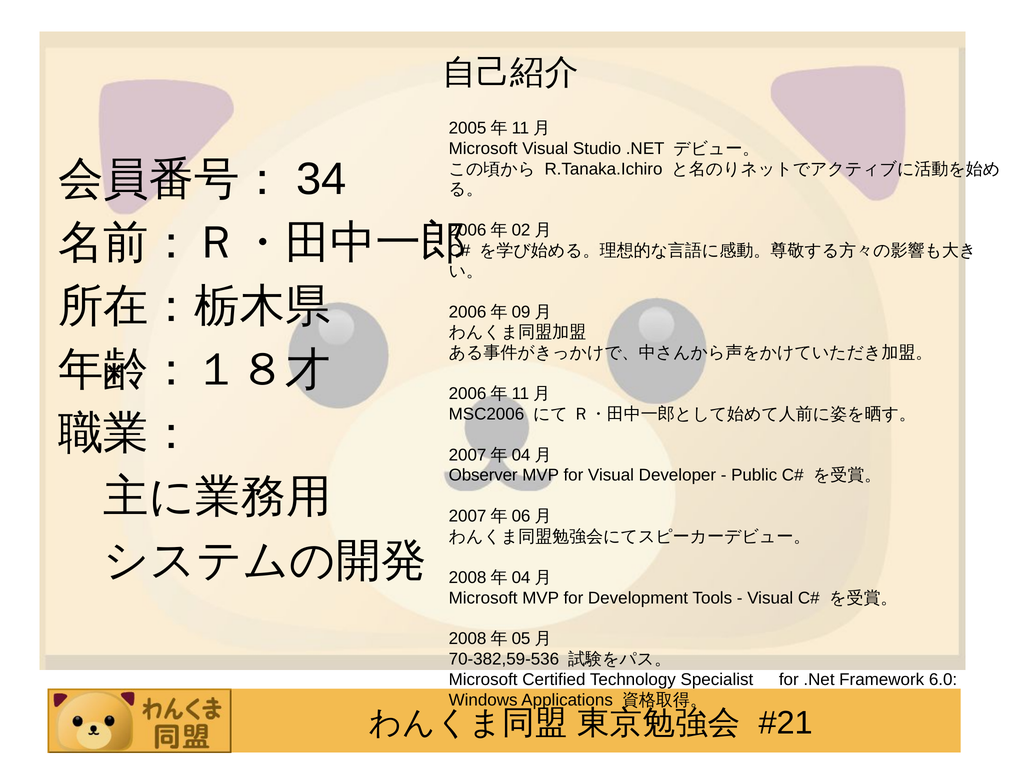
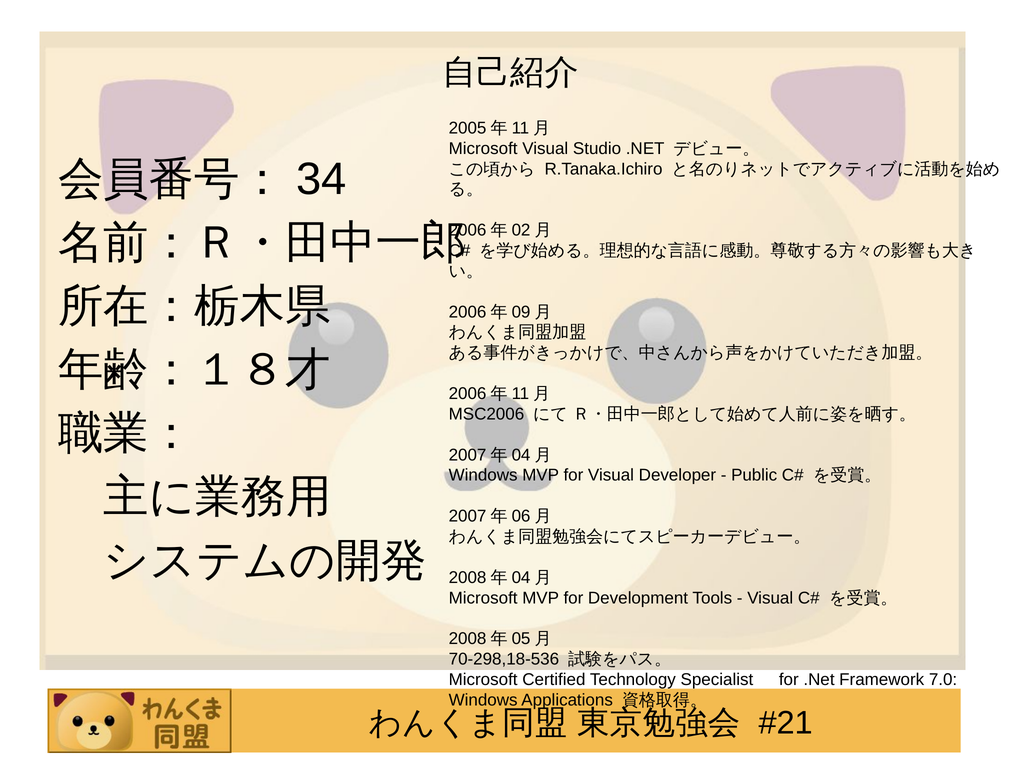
Observer at (483, 475): Observer -> Windows
70-382,59-536: 70-382,59-536 -> 70-298,18-536
6.0: 6.0 -> 7.0
